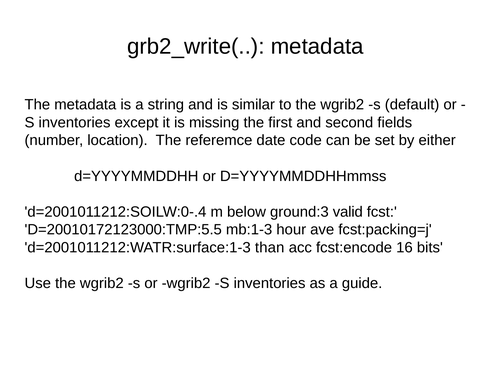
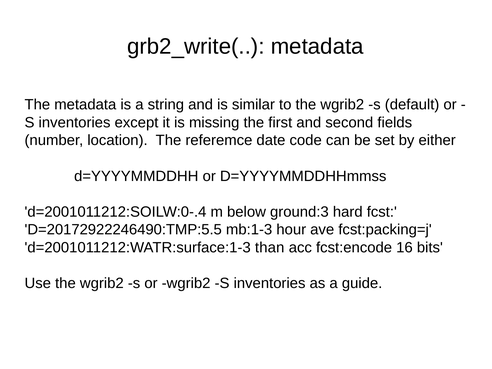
valid: valid -> hard
D=20010172123000:TMP:5.5: D=20010172123000:TMP:5.5 -> D=20172922246490:TMP:5.5
